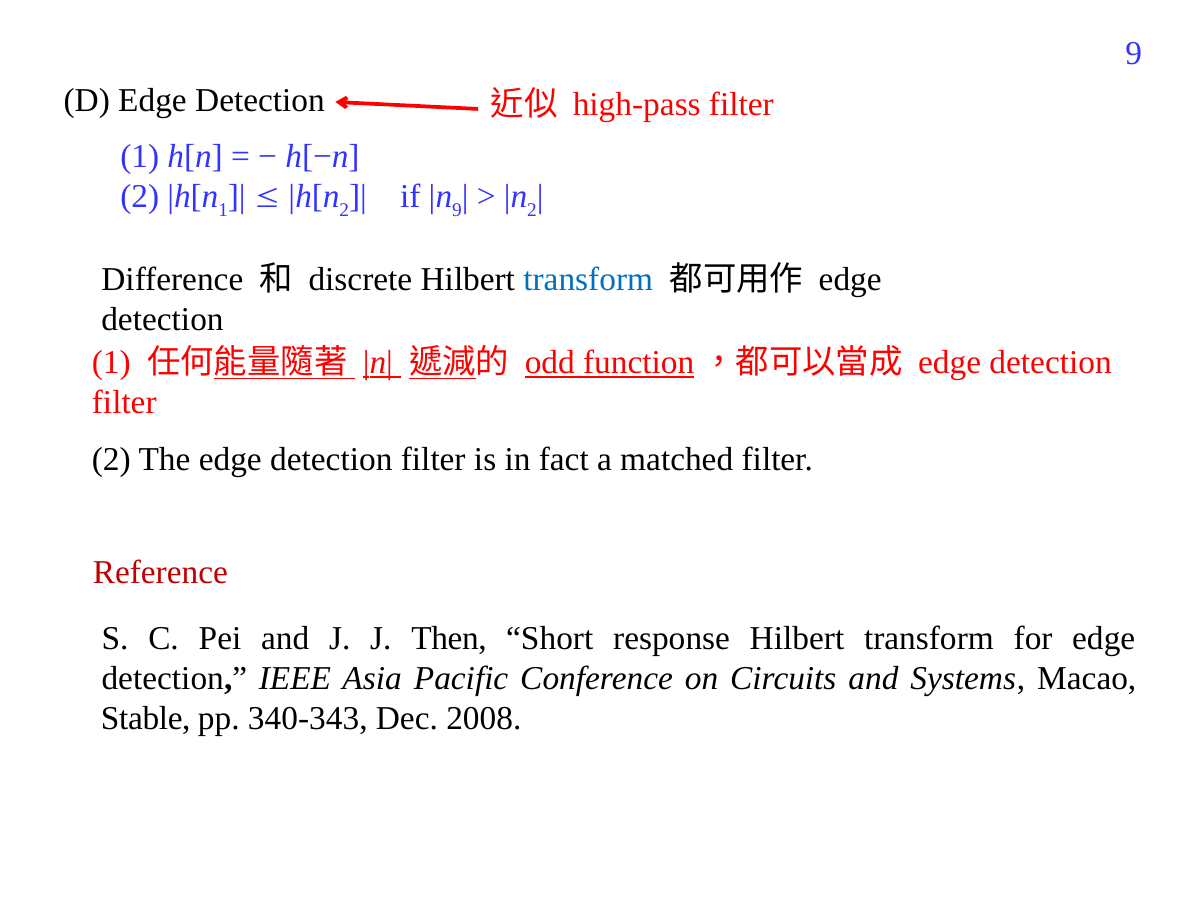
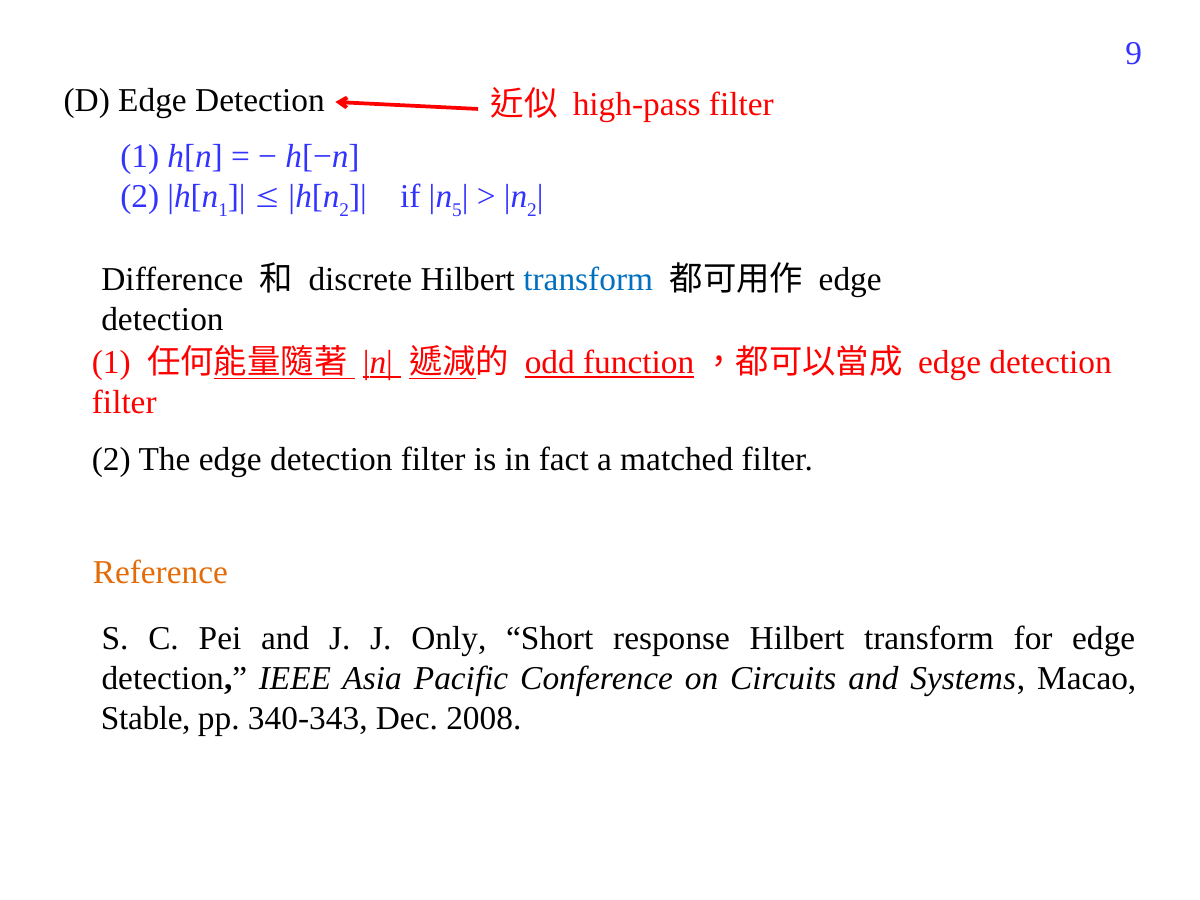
9 at (457, 210): 9 -> 5
Reference colour: red -> orange
Then: Then -> Only
